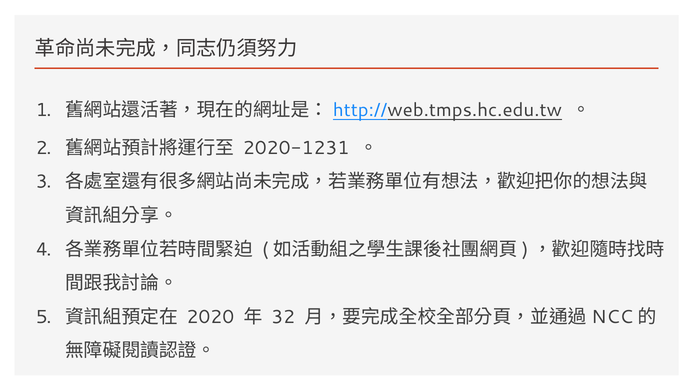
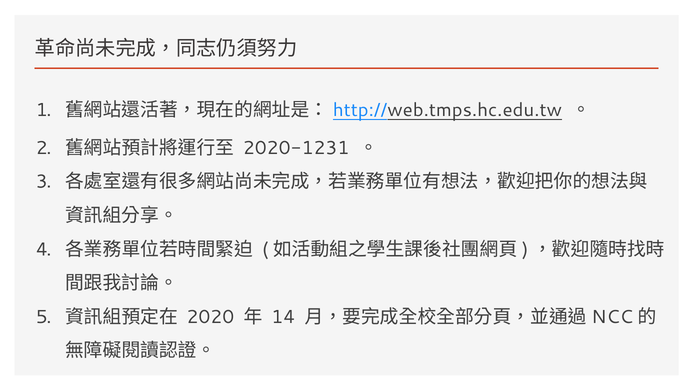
32: 32 -> 14
